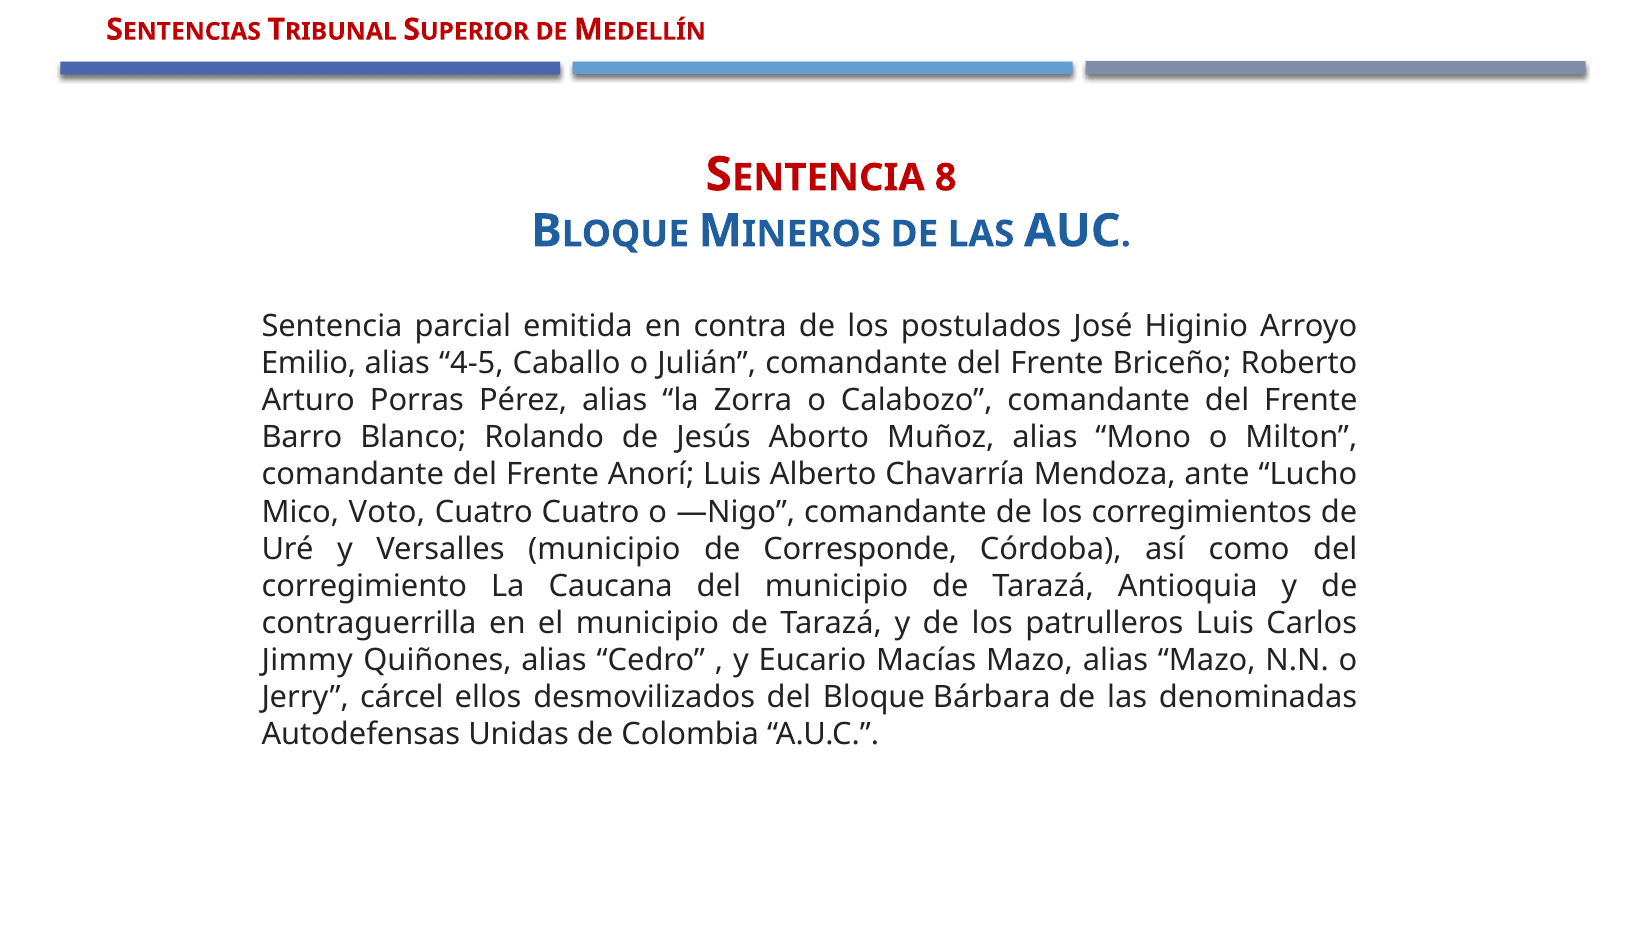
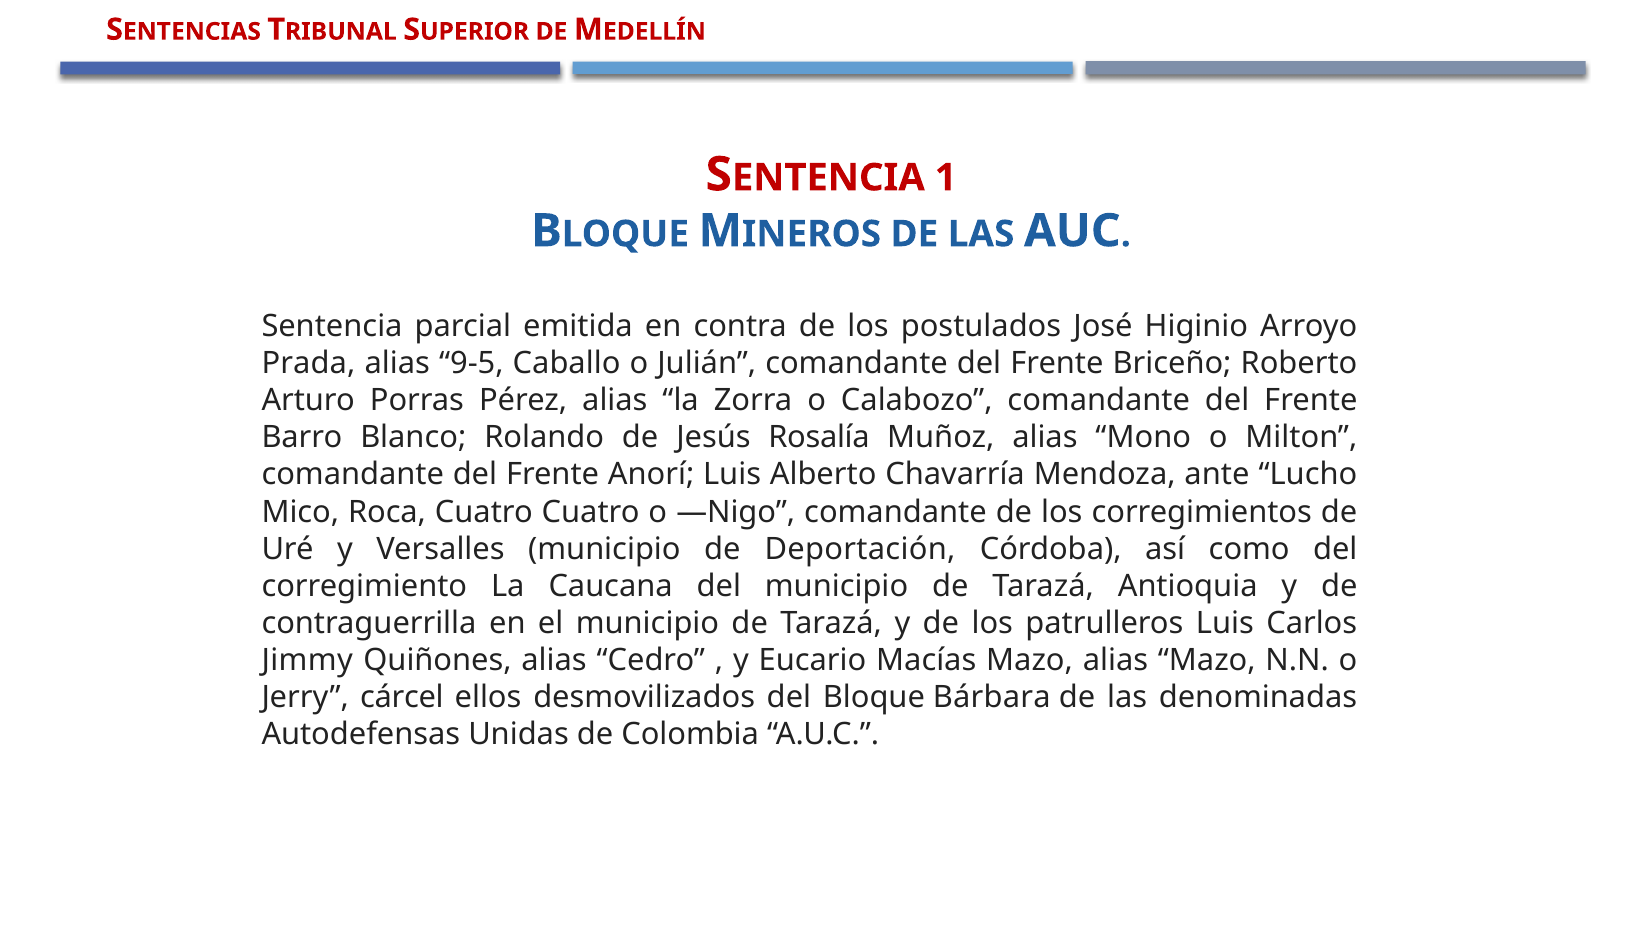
8: 8 -> 1
Emilio: Emilio -> Prada
4-5: 4-5 -> 9-5
Aborto: Aborto -> Rosalía
Voto: Voto -> Roca
Corresponde: Corresponde -> Deportación
